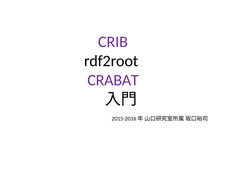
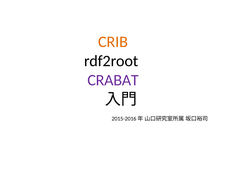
CRIB colour: purple -> orange
